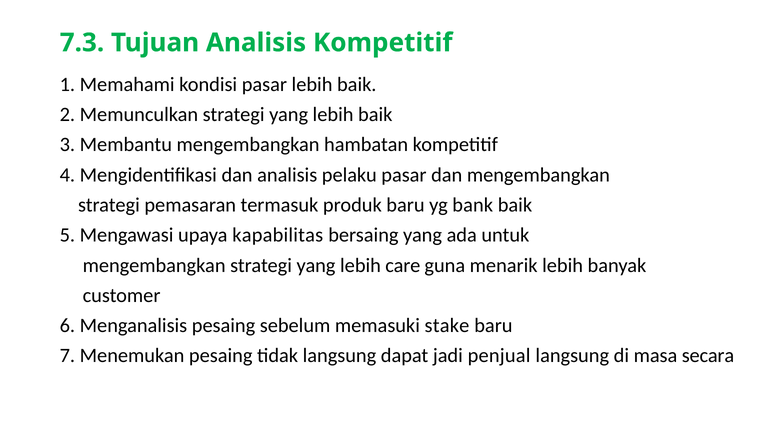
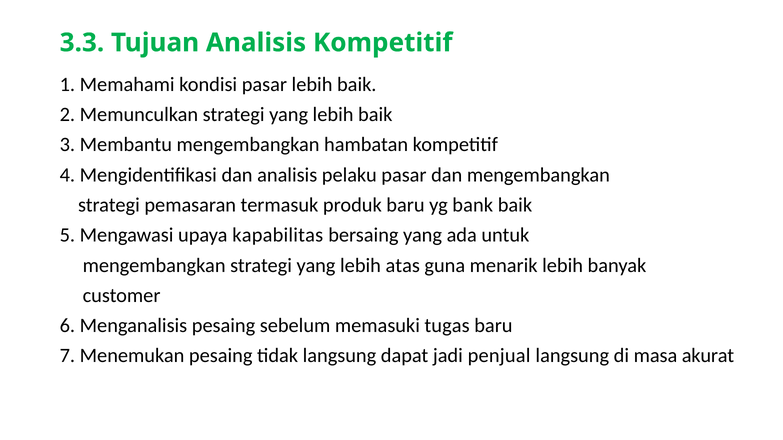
7.3: 7.3 -> 3.3
care: care -> atas
stake: stake -> tugas
secara: secara -> akurat
